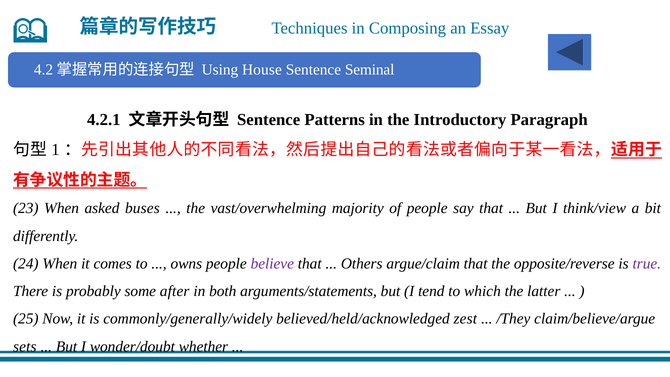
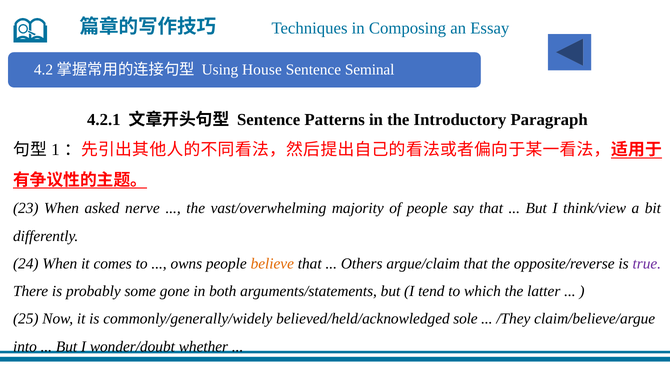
buses: buses -> nerve
believe colour: purple -> orange
after: after -> gone
zest: zest -> sole
sets: sets -> into
